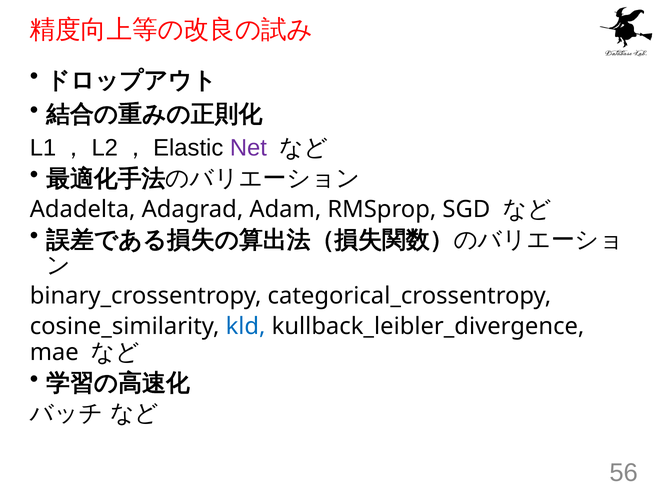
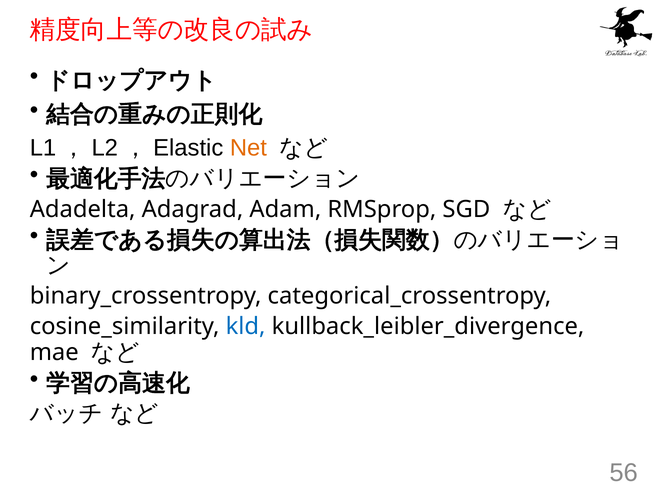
Net colour: purple -> orange
